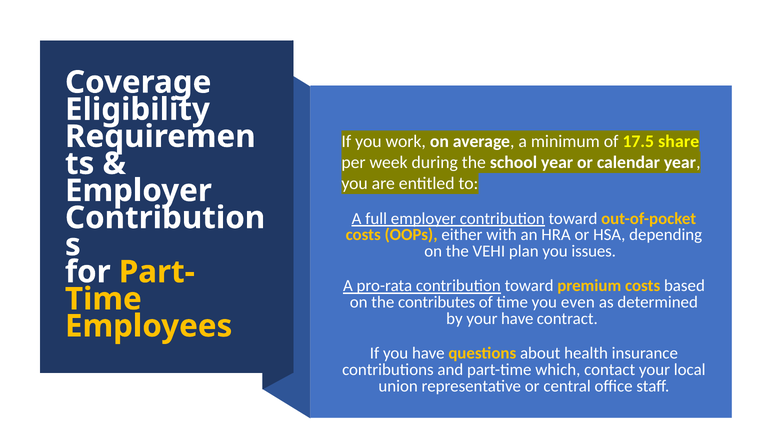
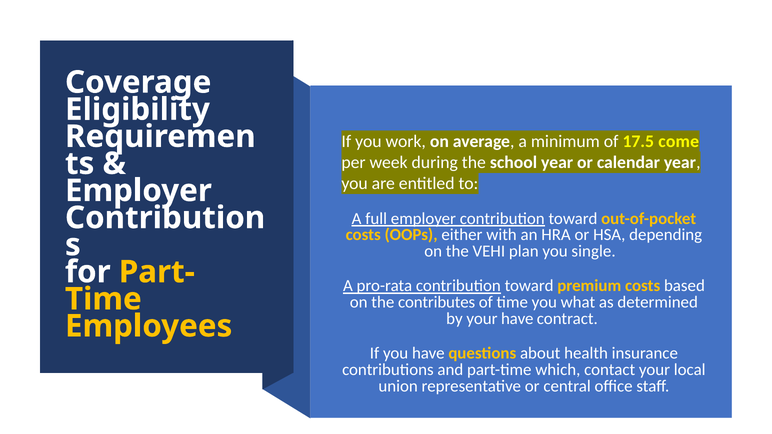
share: share -> come
issues: issues -> single
even: even -> what
